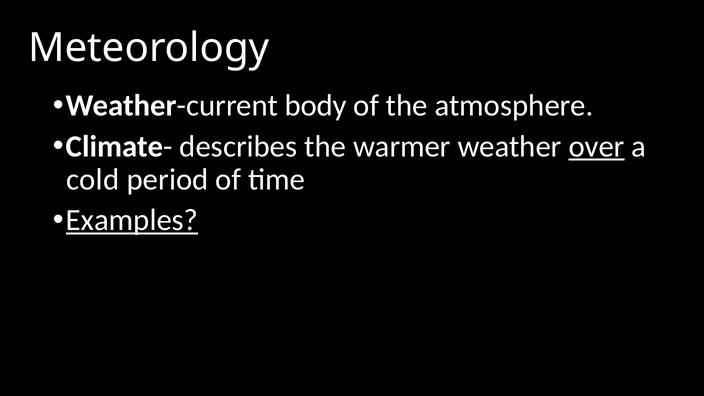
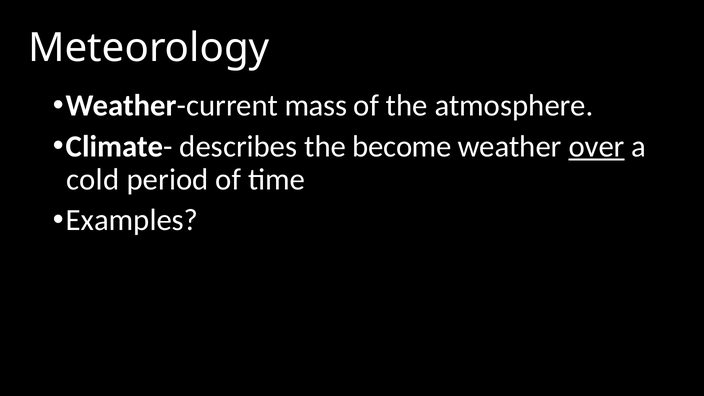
body: body -> mass
warmer: warmer -> become
Examples underline: present -> none
